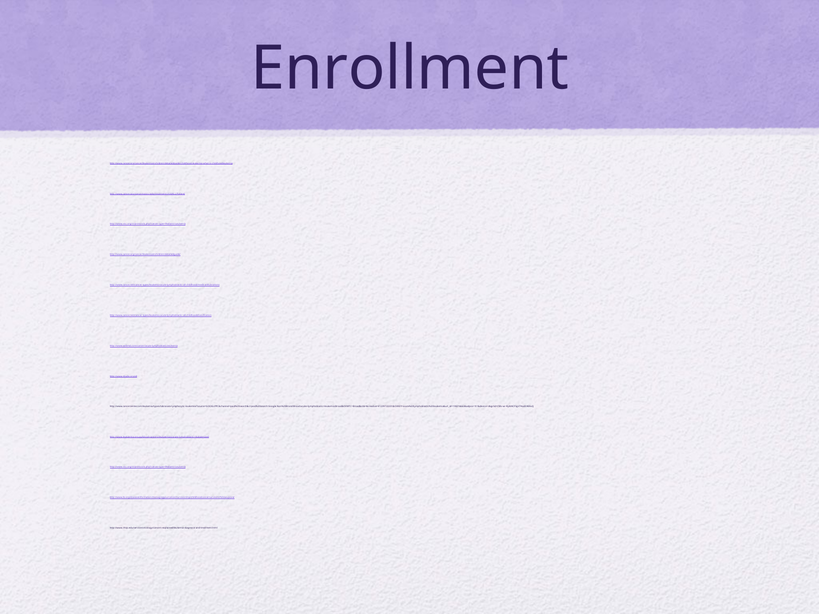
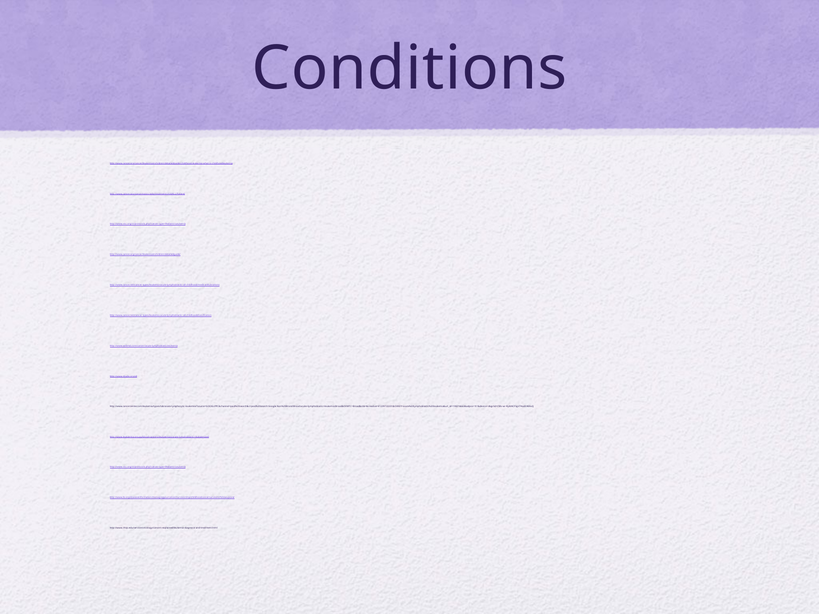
Enrollment: Enrollment -> Conditions
